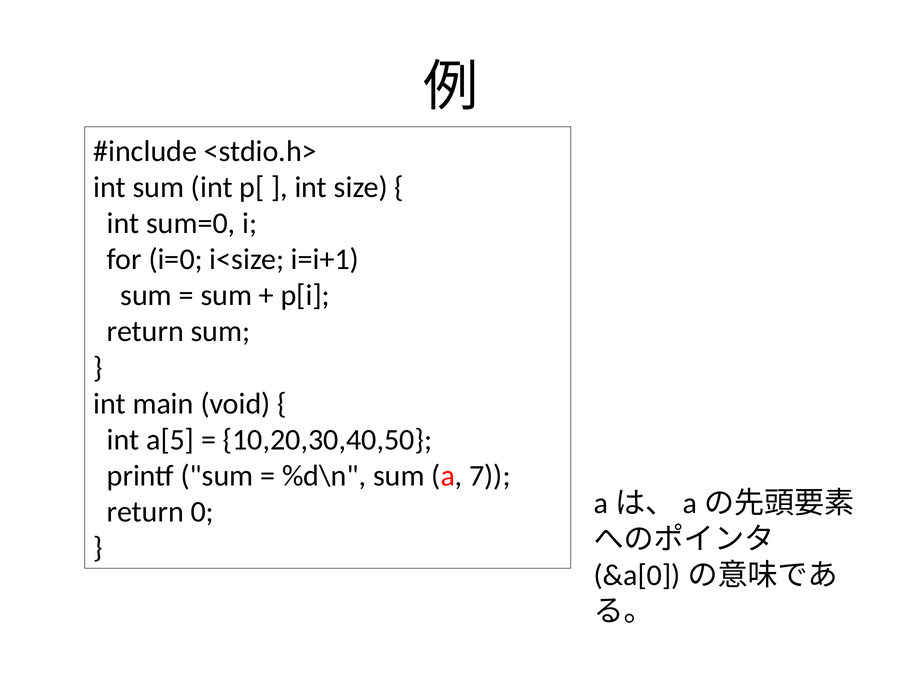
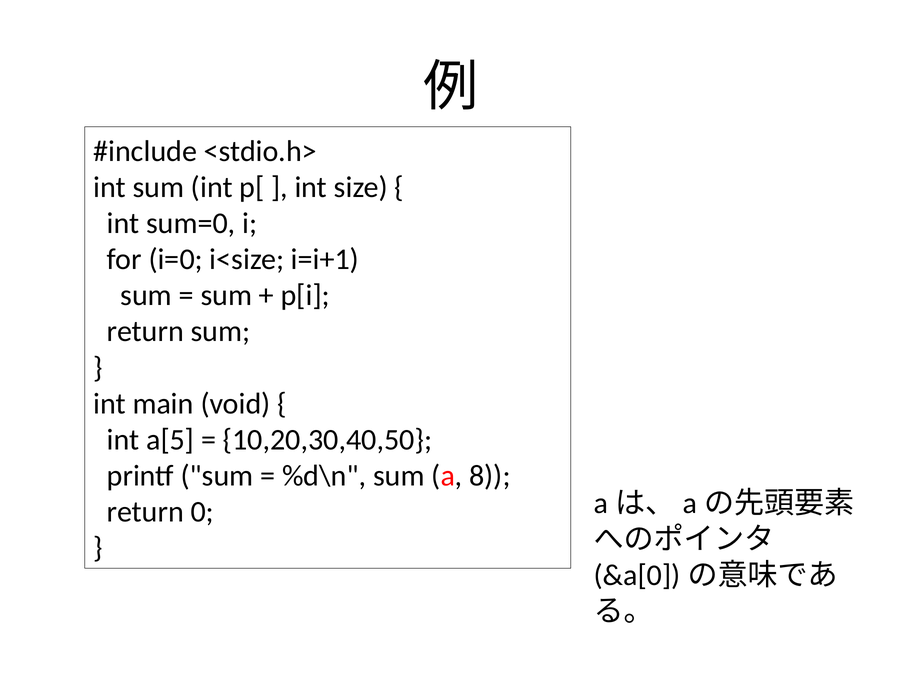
7: 7 -> 8
